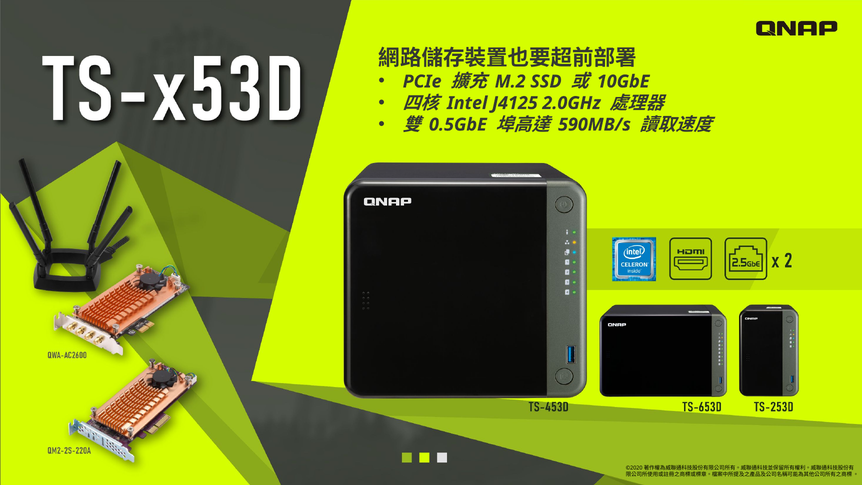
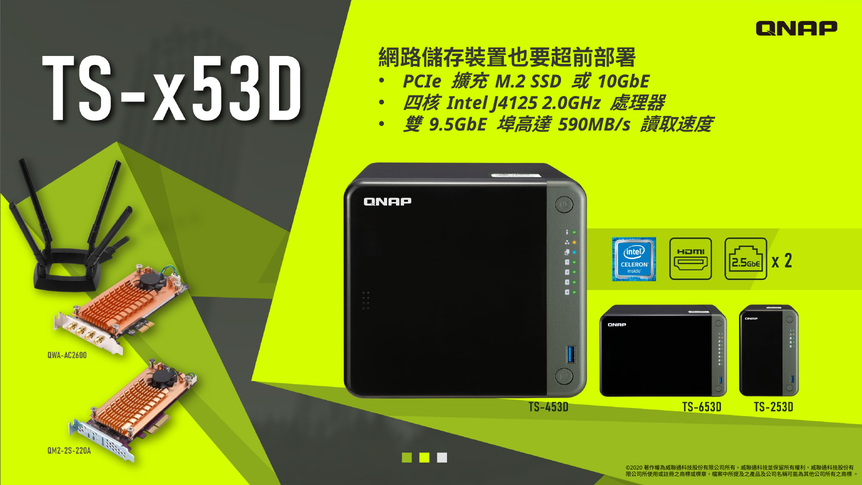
0.5GbE: 0.5GbE -> 9.5GbE
